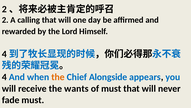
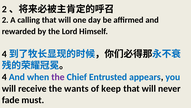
the at (58, 77) colour: orange -> purple
Alongside: Alongside -> Entrusted
of must: must -> keep
